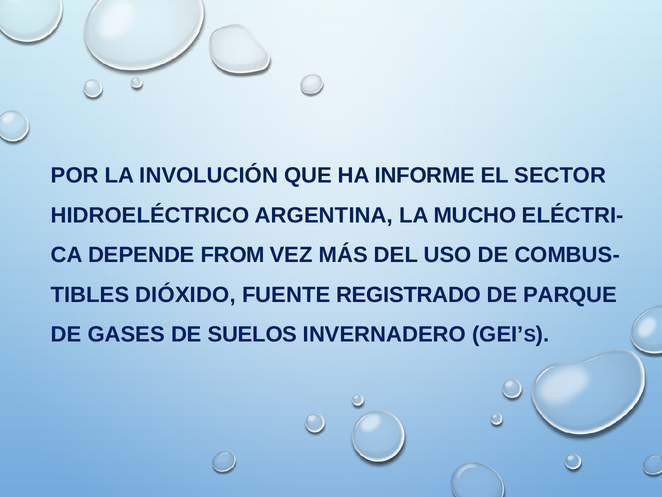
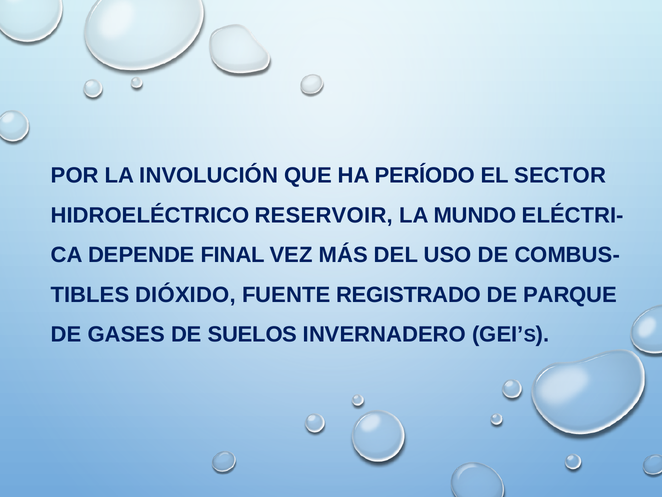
INFORME: INFORME -> PERÍODO
ARGENTINA: ARGENTINA -> RESERVOIR
MUCHO: MUCHO -> MUNDO
FROM: FROM -> FINAL
